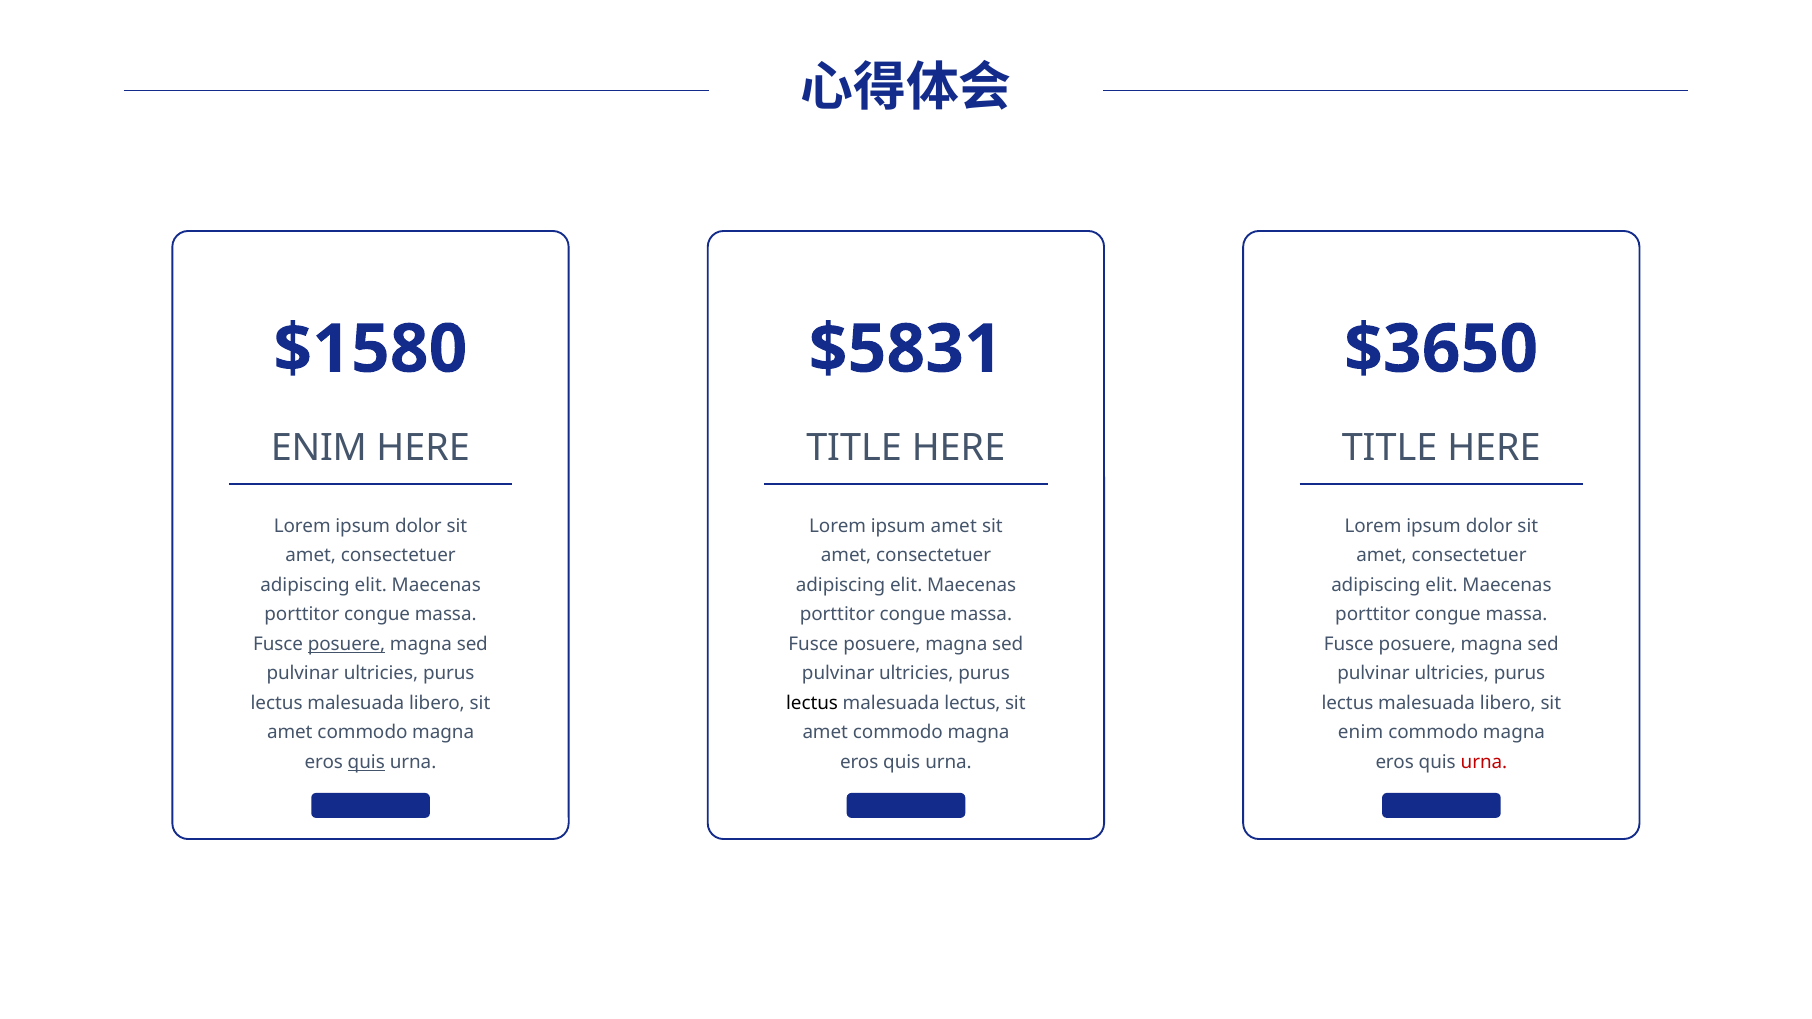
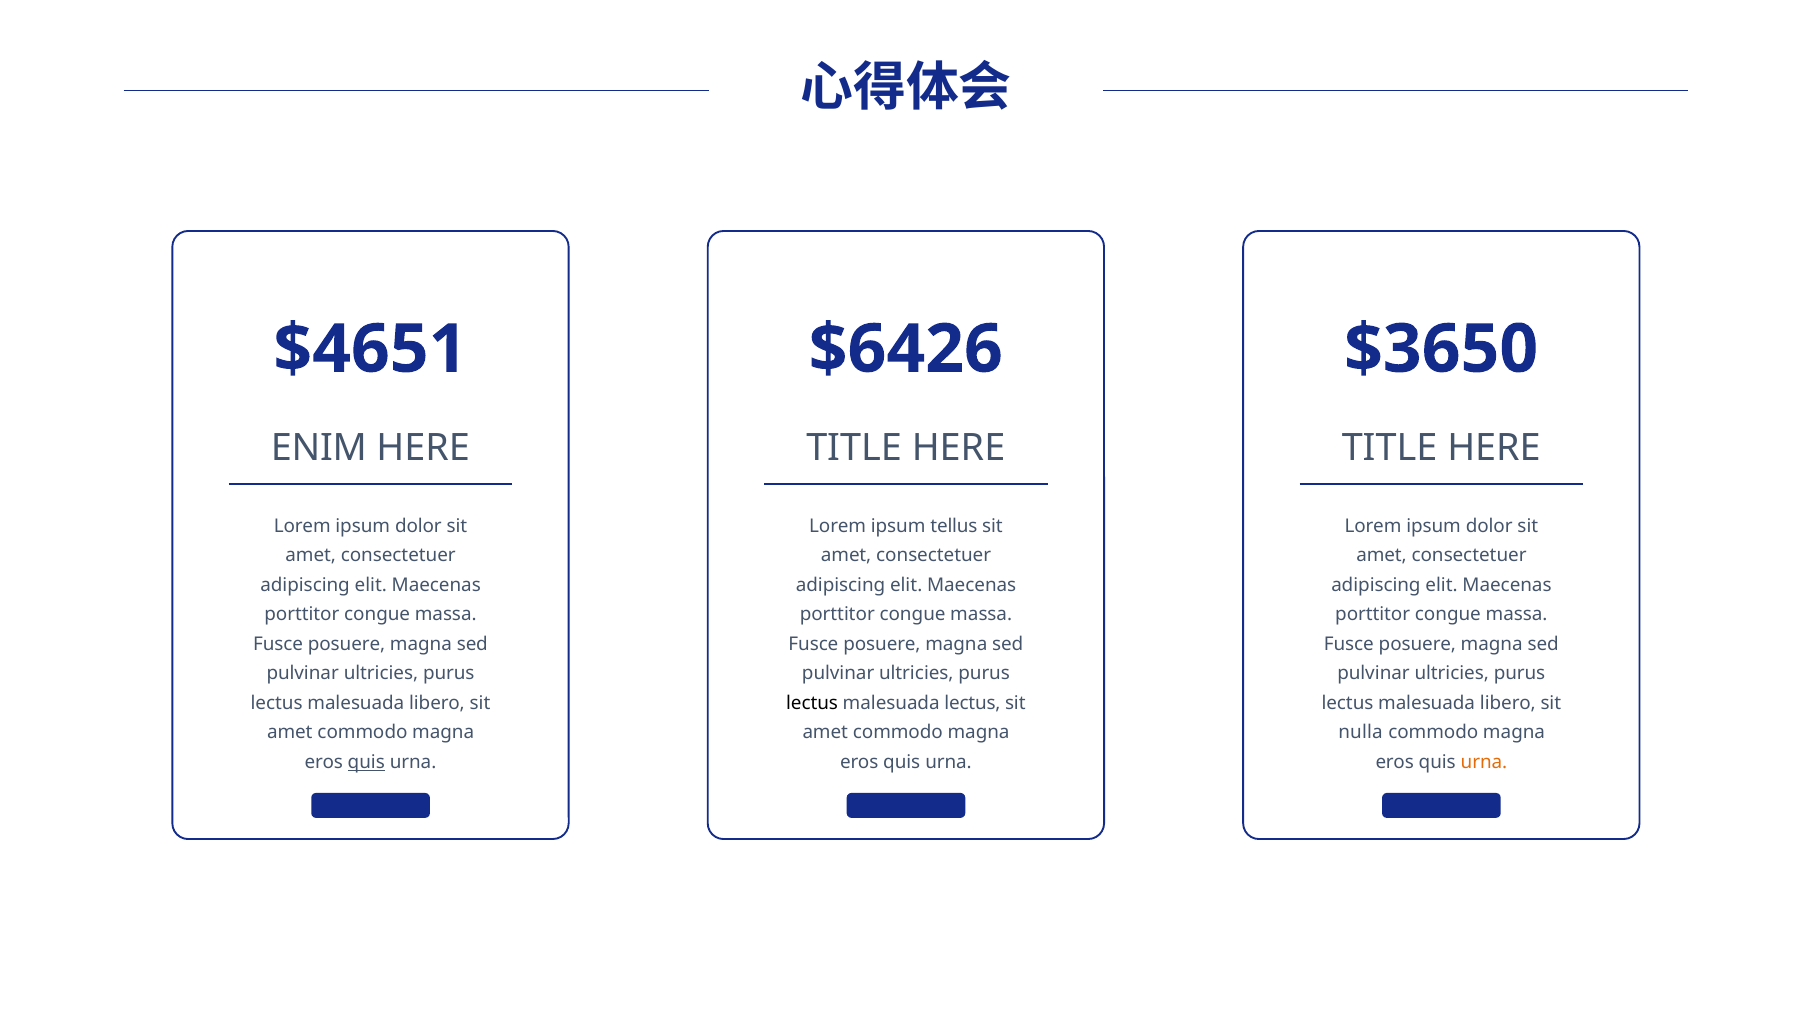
$1580: $1580 -> $4651
$5831: $5831 -> $6426
ipsum amet: amet -> tellus
posuere at (347, 644) underline: present -> none
enim at (1361, 733): enim -> nulla
urna at (1484, 762) colour: red -> orange
